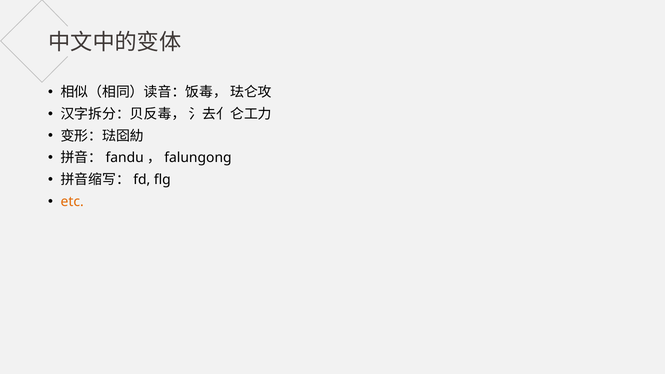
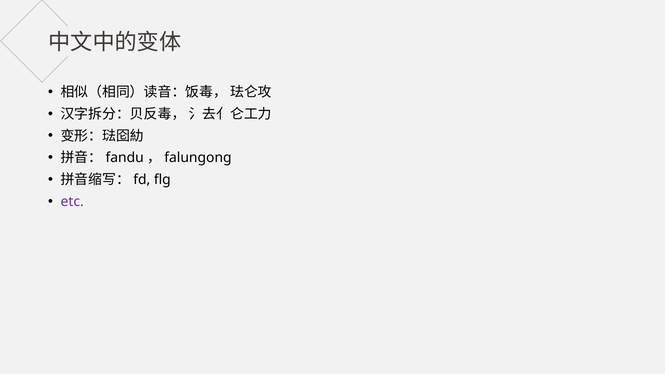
etc colour: orange -> purple
